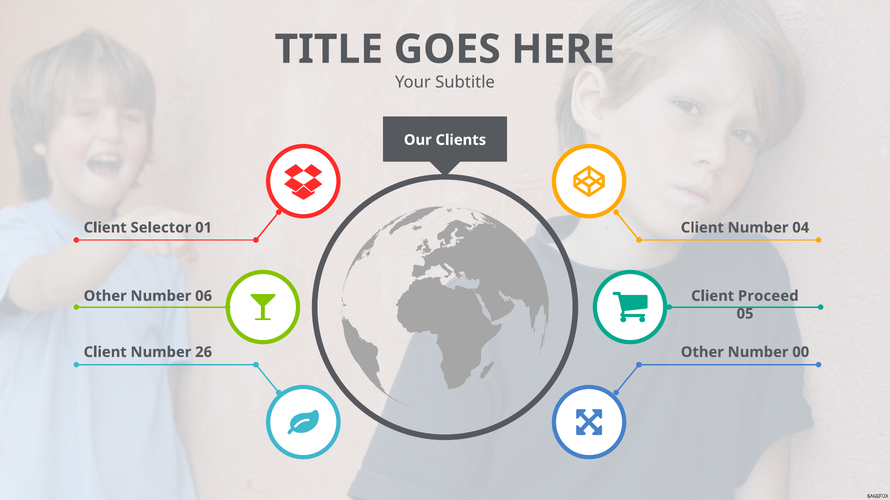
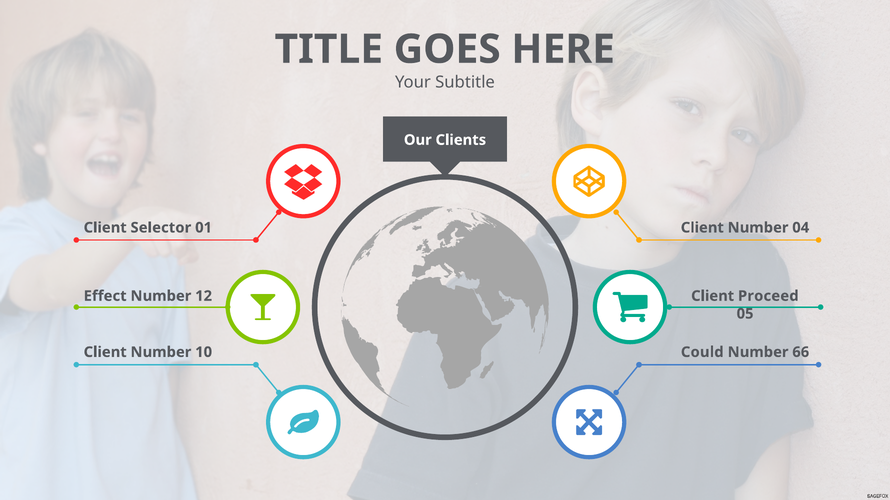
Other at (105, 296): Other -> Effect
06: 06 -> 12
26: 26 -> 10
Other at (702, 353): Other -> Could
00: 00 -> 66
